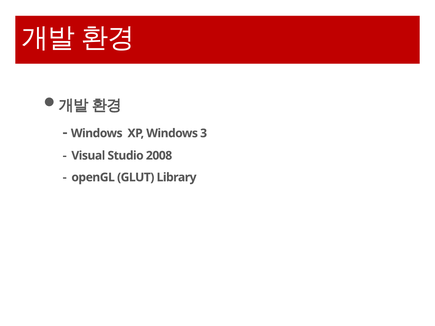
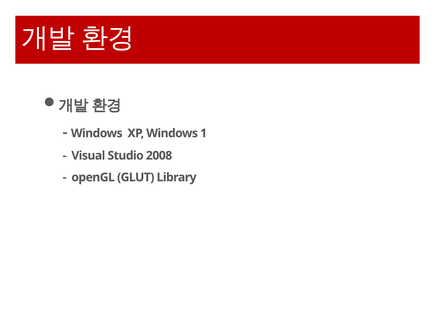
3: 3 -> 1
